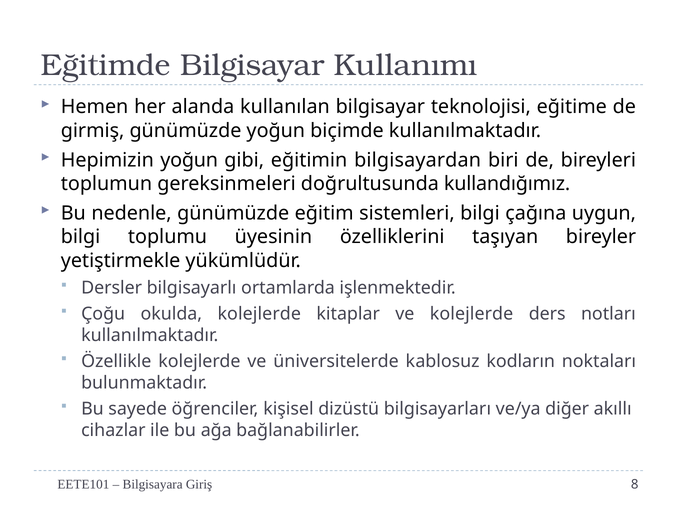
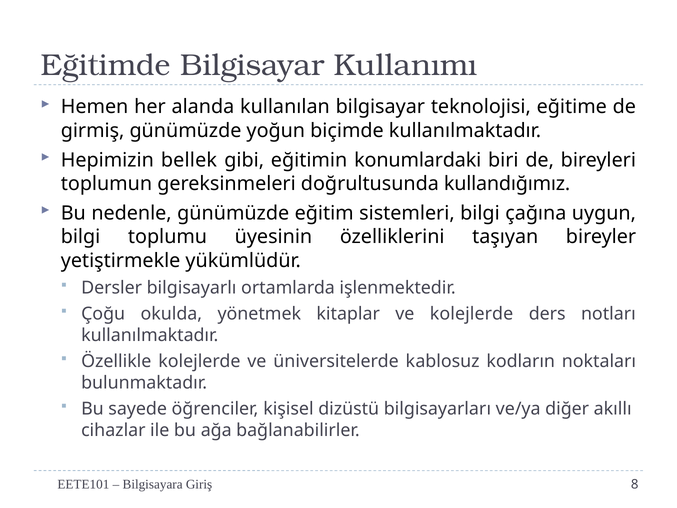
Hepimizin yoğun: yoğun -> bellek
bilgisayardan: bilgisayardan -> konumlardaki
okulda kolejlerde: kolejlerde -> yönetmek
